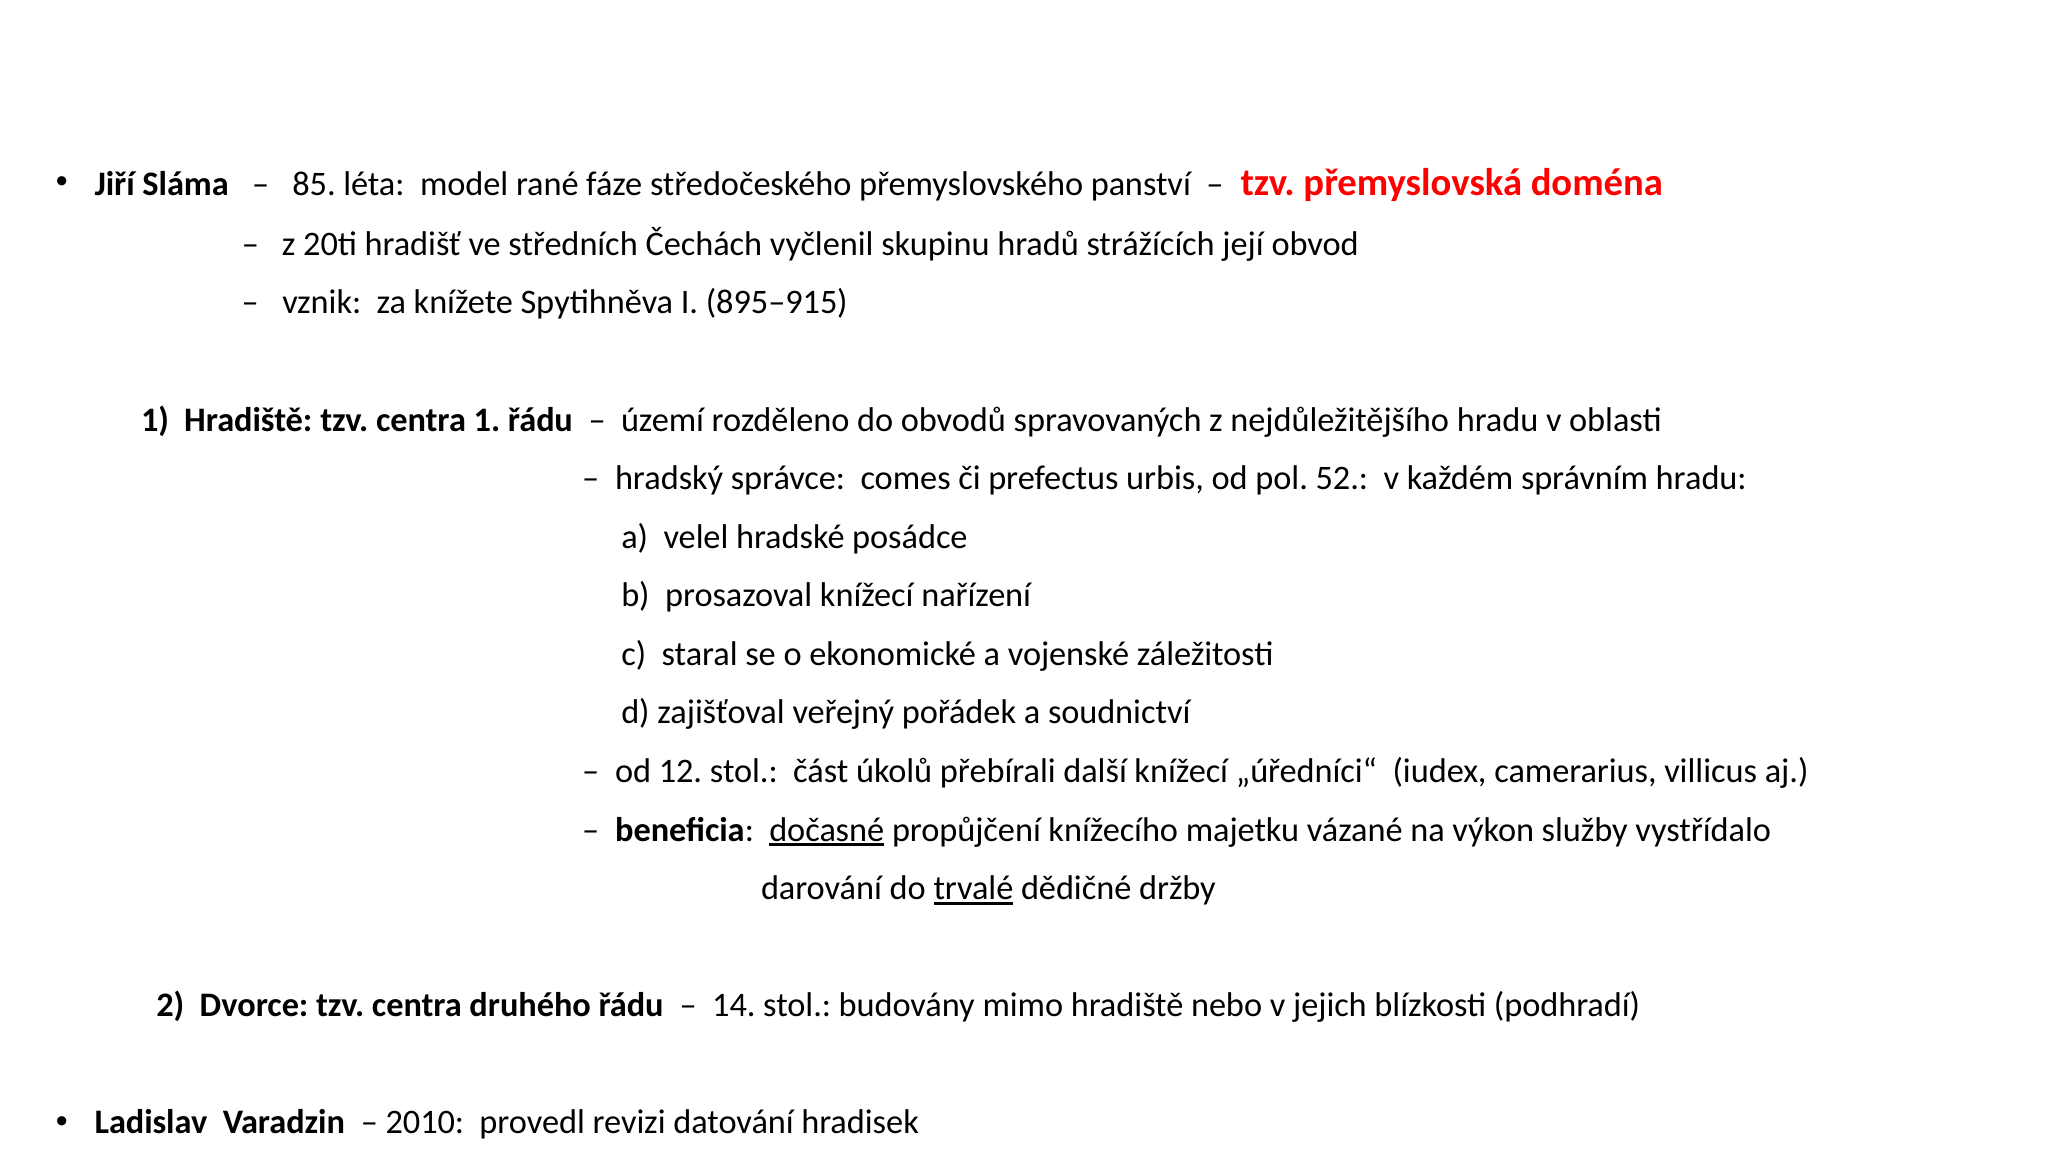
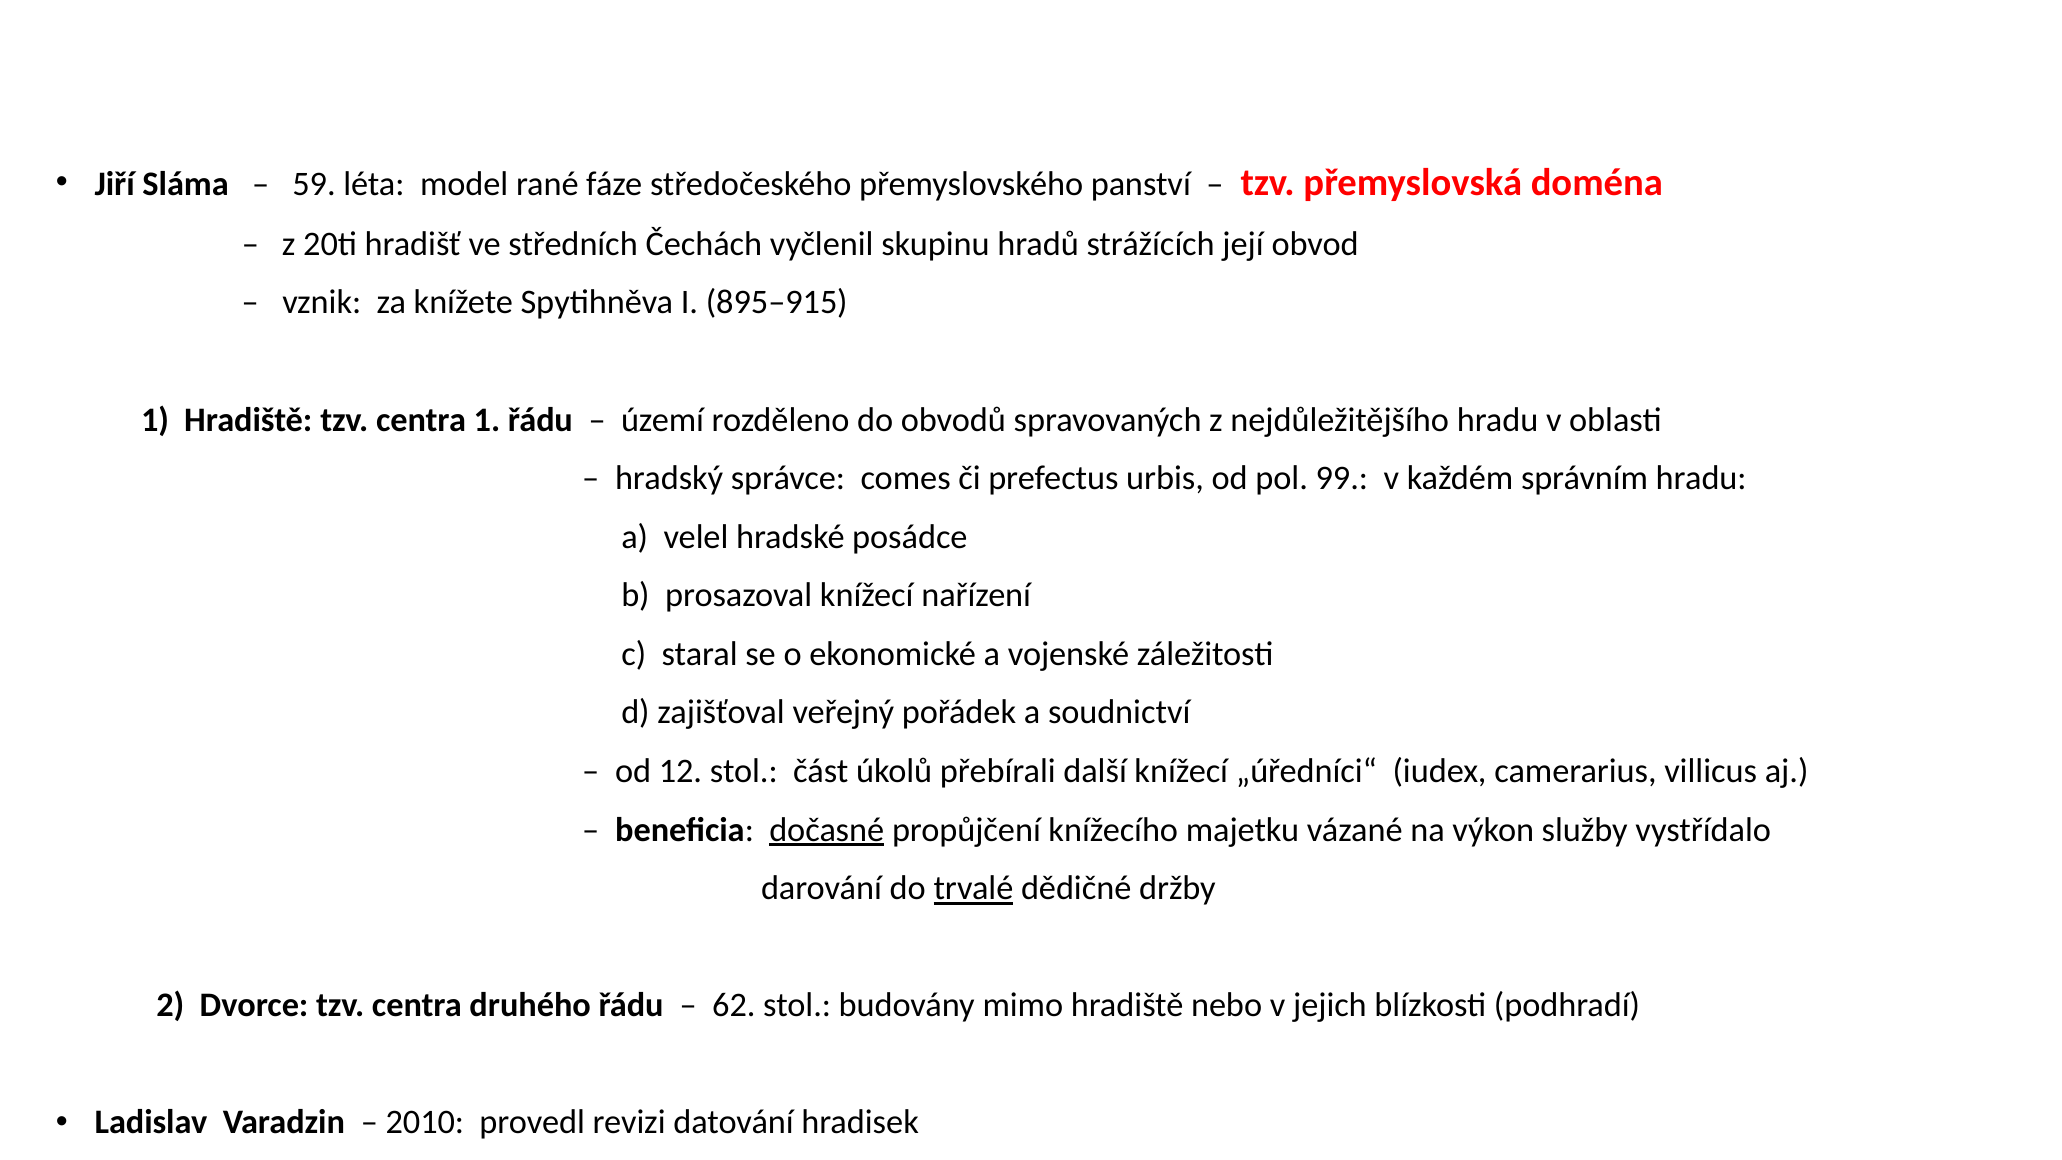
85: 85 -> 59
52: 52 -> 99
14: 14 -> 62
